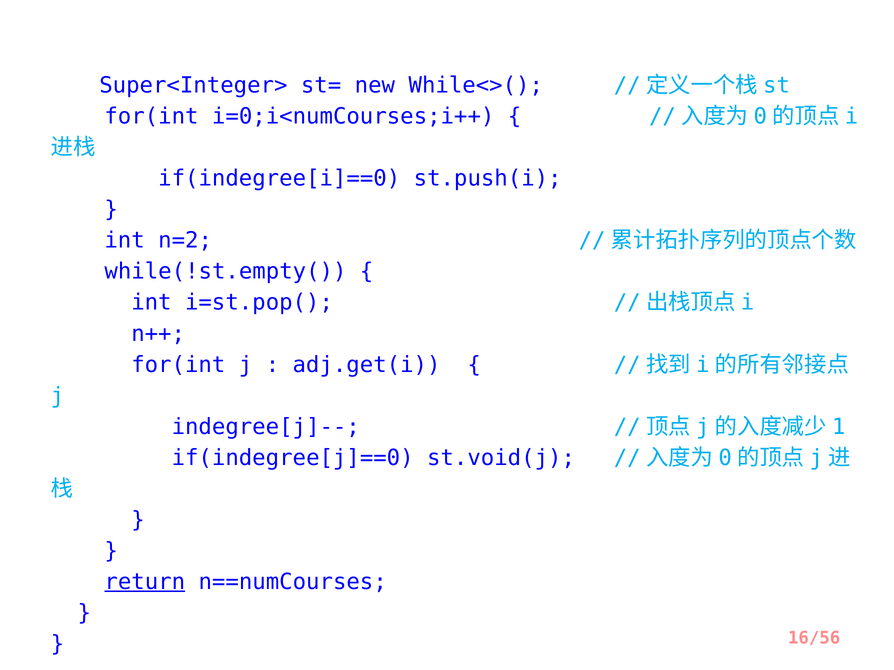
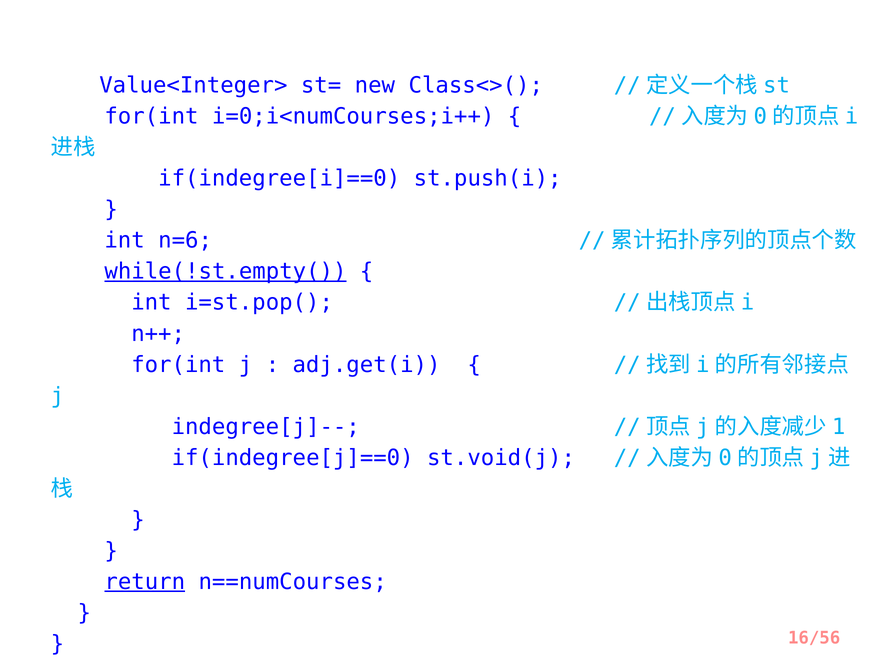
Super<Integer>: Super<Integer> -> Value<Integer>
While<>(: While<>( -> Class<>(
n=2: n=2 -> n=6
while(!st.empty( underline: none -> present
